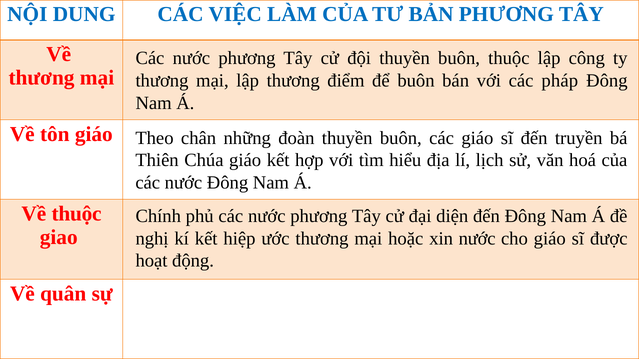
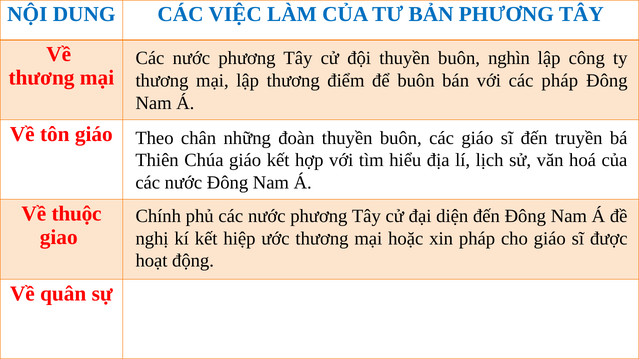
buôn thuộc: thuộc -> nghìn
xin nước: nước -> pháp
